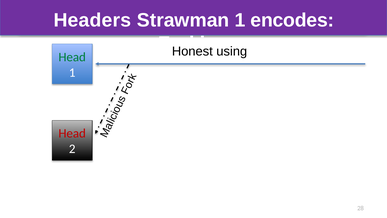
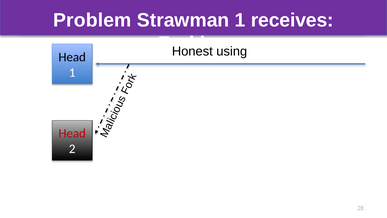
Headers: Headers -> Problem
encodes: encodes -> receives
Head at (72, 57) colour: green -> black
